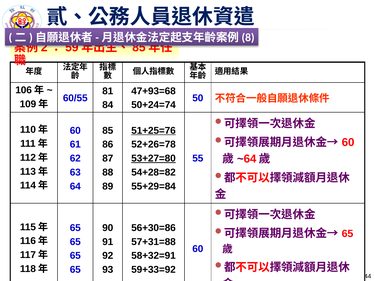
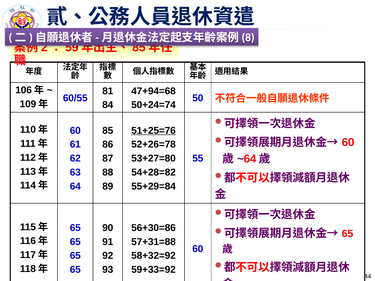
47+93=68: 47+93=68 -> 47+94=68
53+27=80 underline: present -> none
58+32=91: 58+32=91 -> 58+32=92
